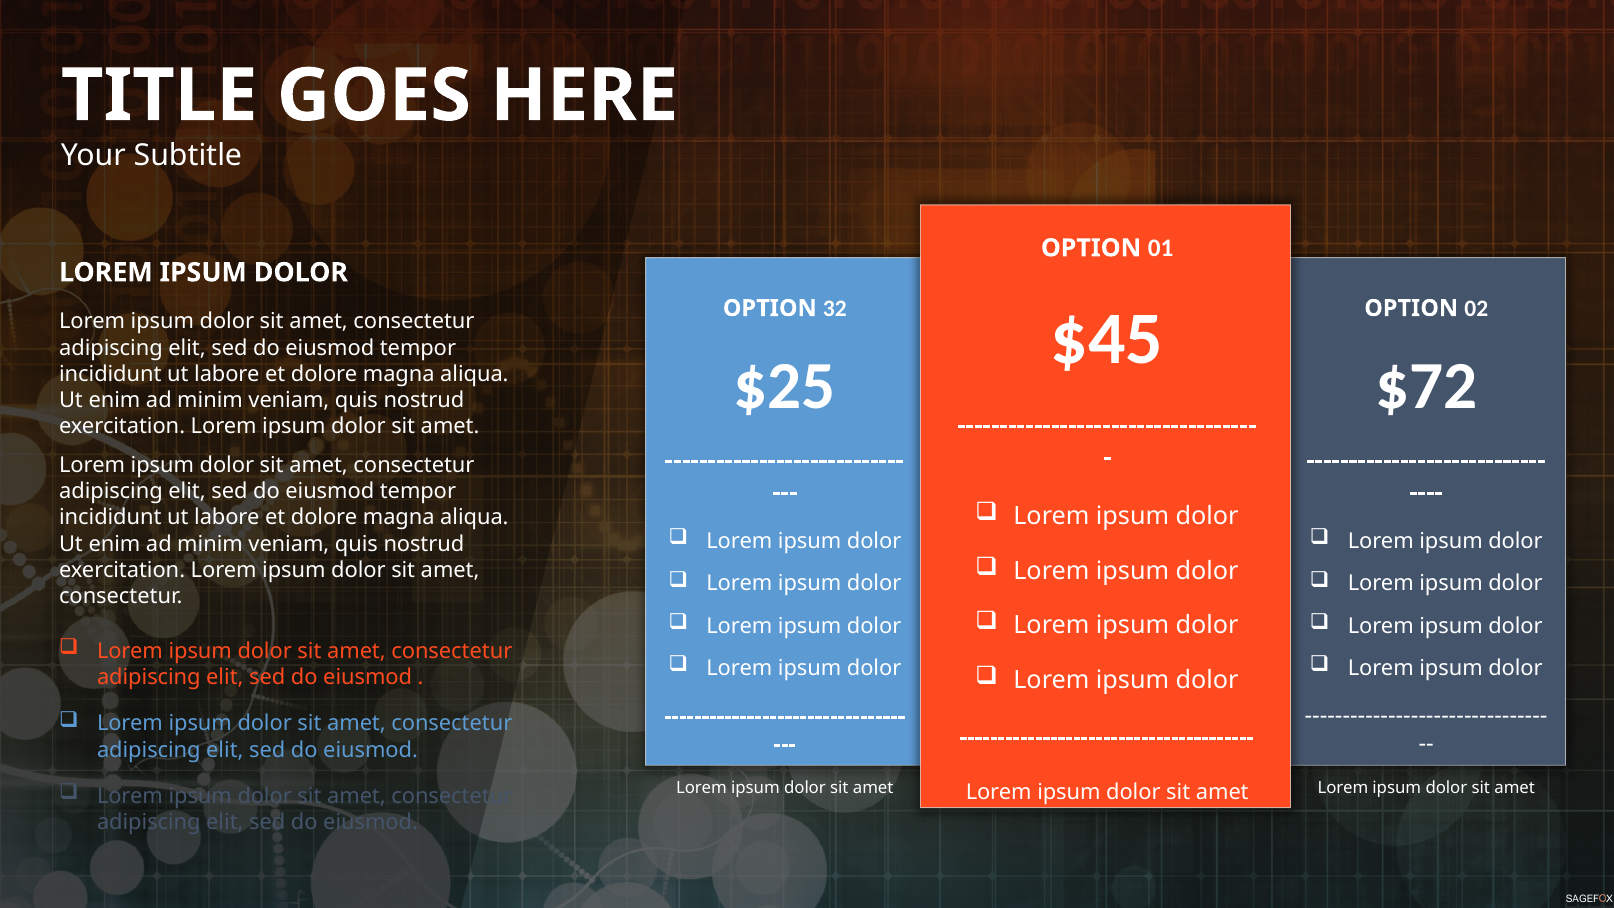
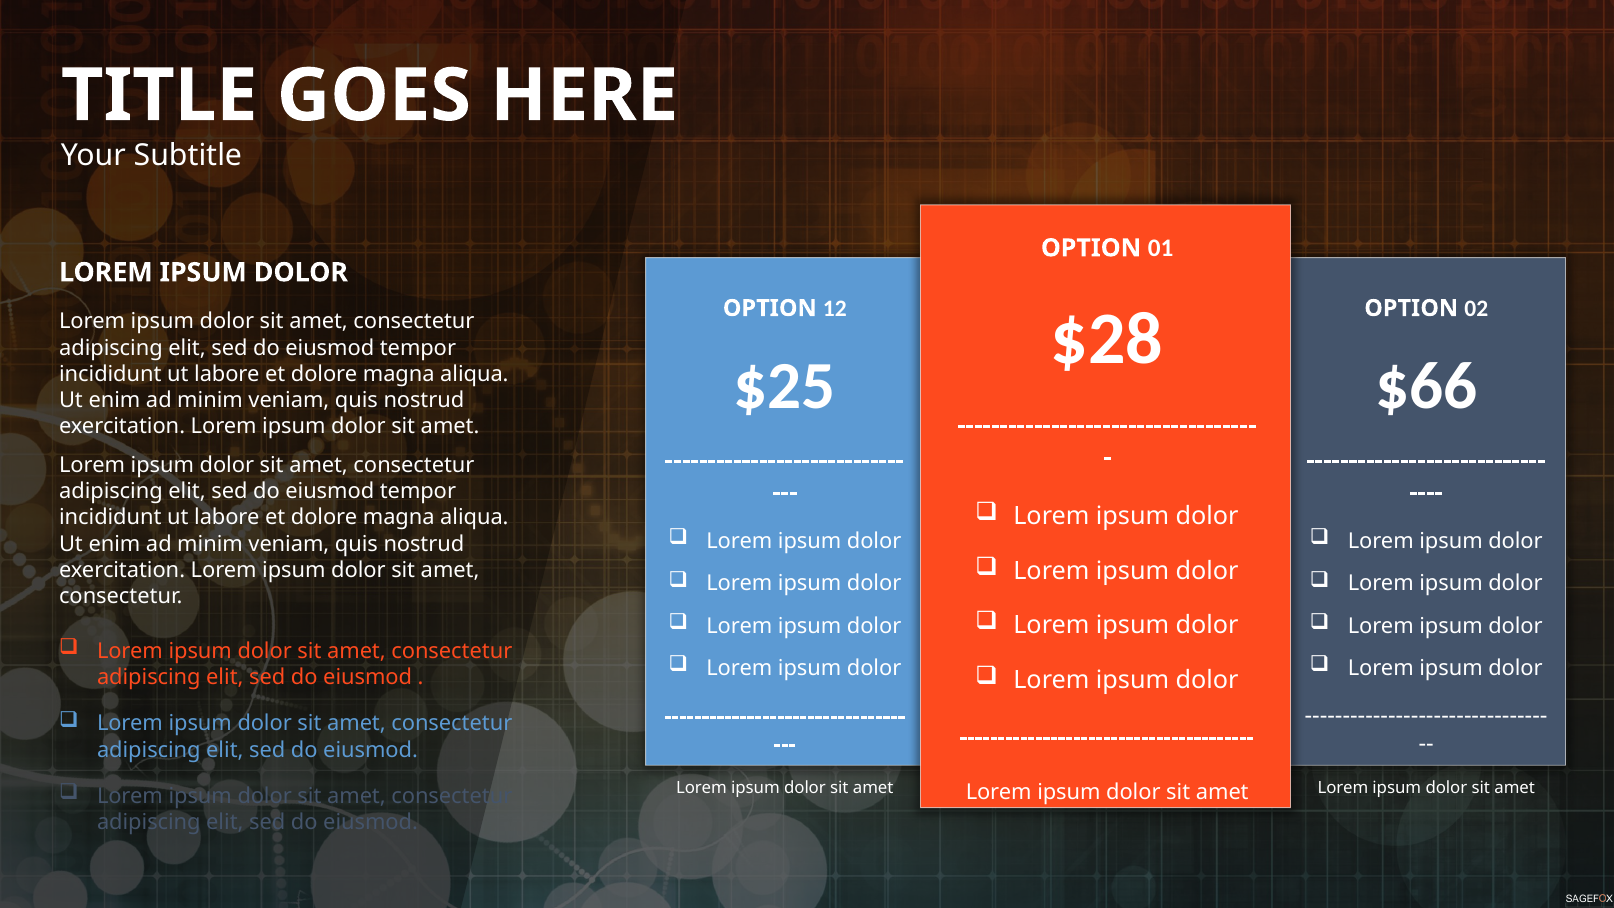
32: 32 -> 12
$45: $45 -> $28
$72: $72 -> $66
